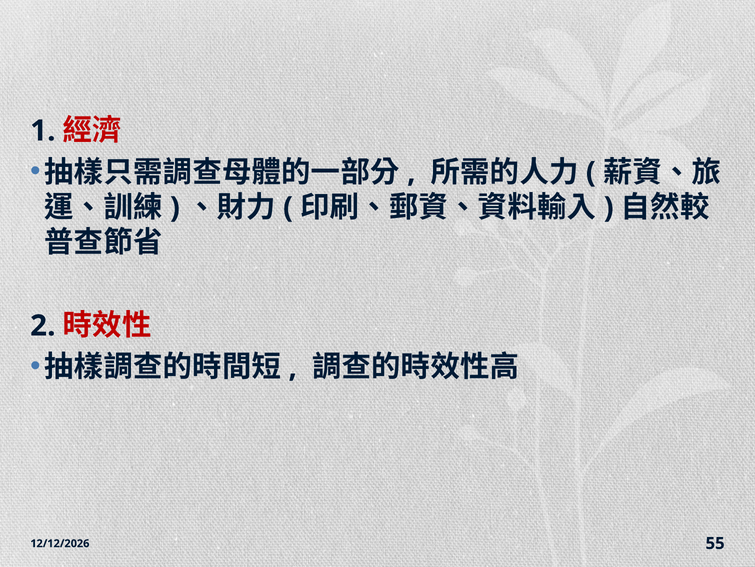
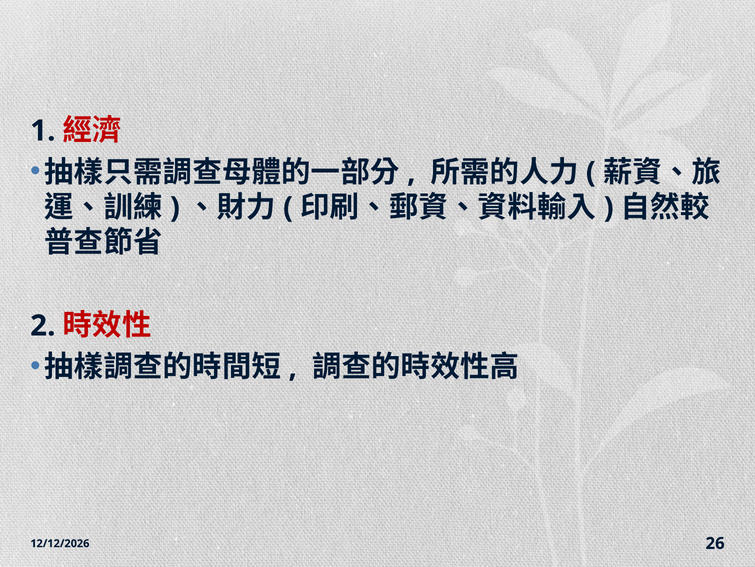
55: 55 -> 26
